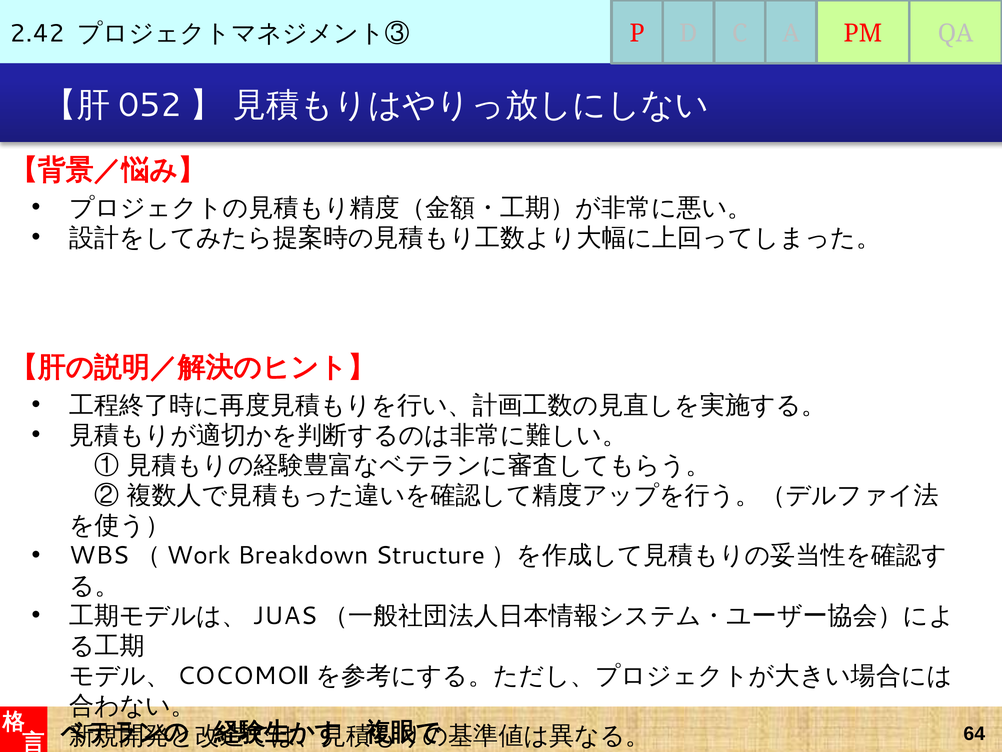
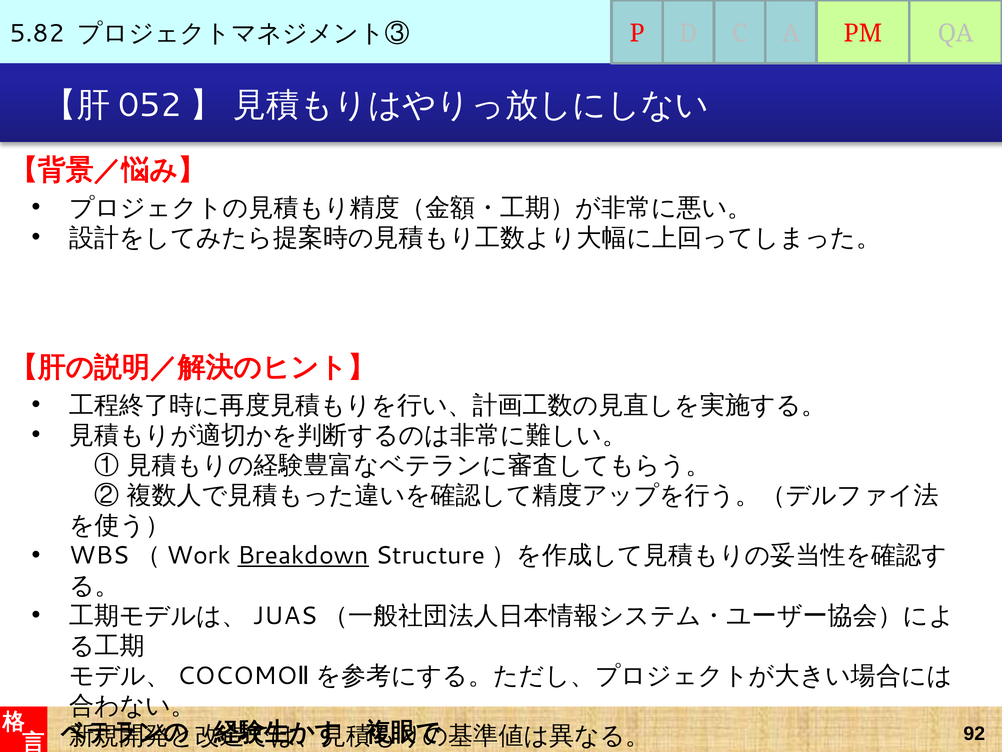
2.42: 2.42 -> 5.82
Breakdown underline: none -> present
64: 64 -> 92
